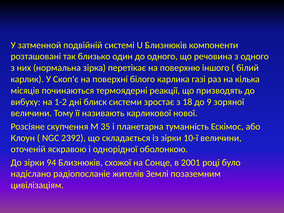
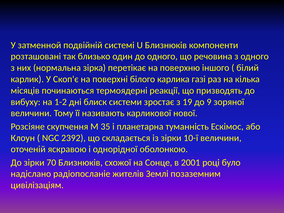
18: 18 -> 19
94: 94 -> 70
